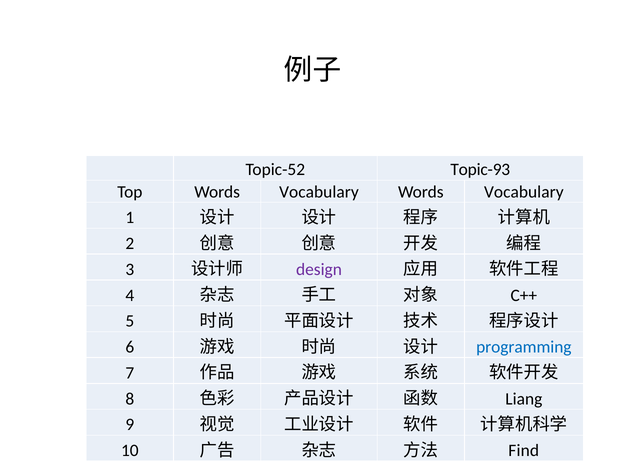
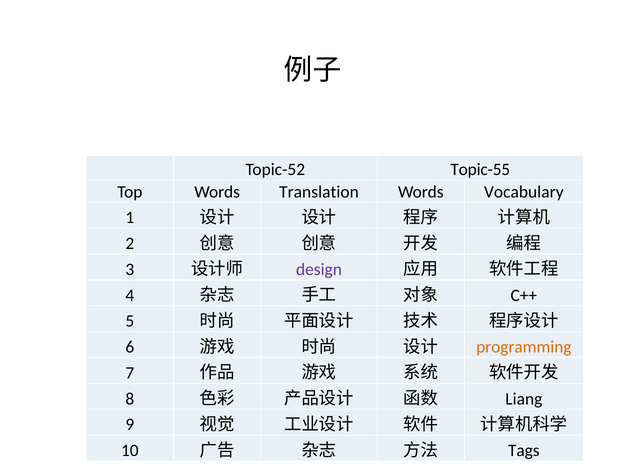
Topic-93: Topic-93 -> Topic-55
Top Words Vocabulary: Vocabulary -> Translation
programming colour: blue -> orange
Find: Find -> Tags
